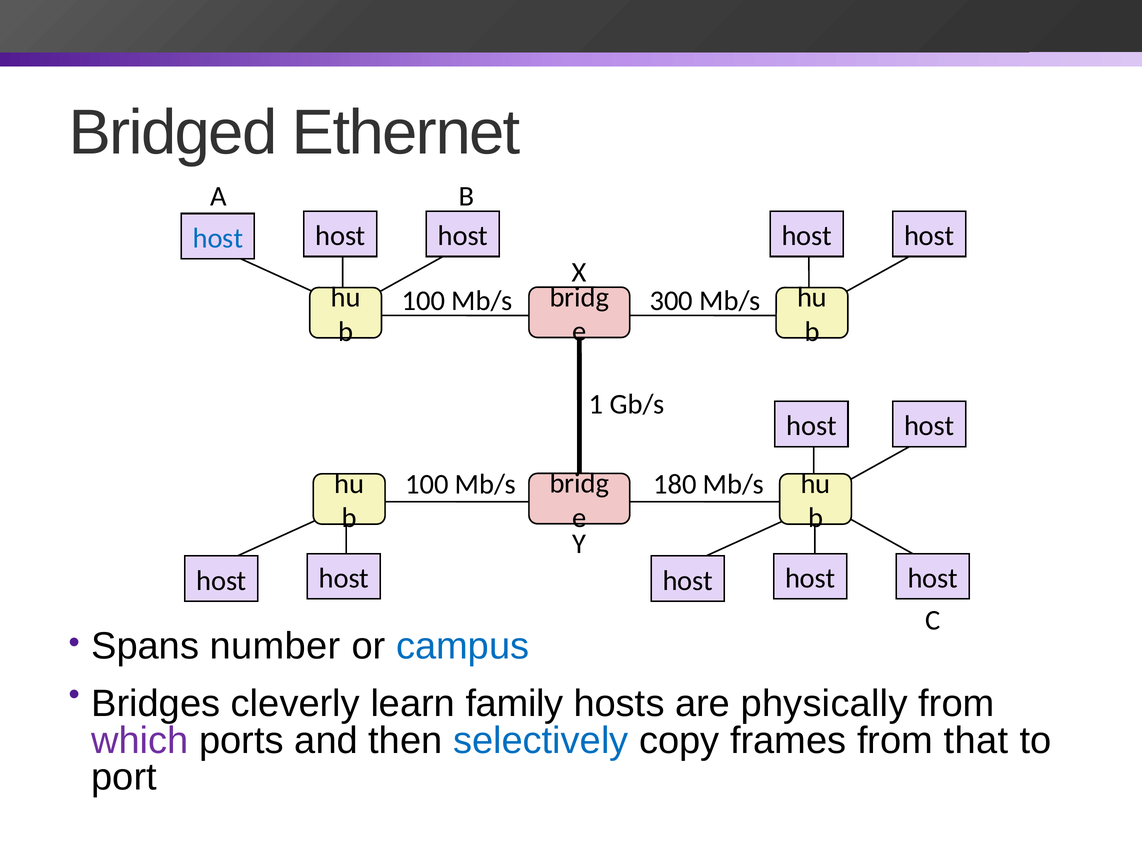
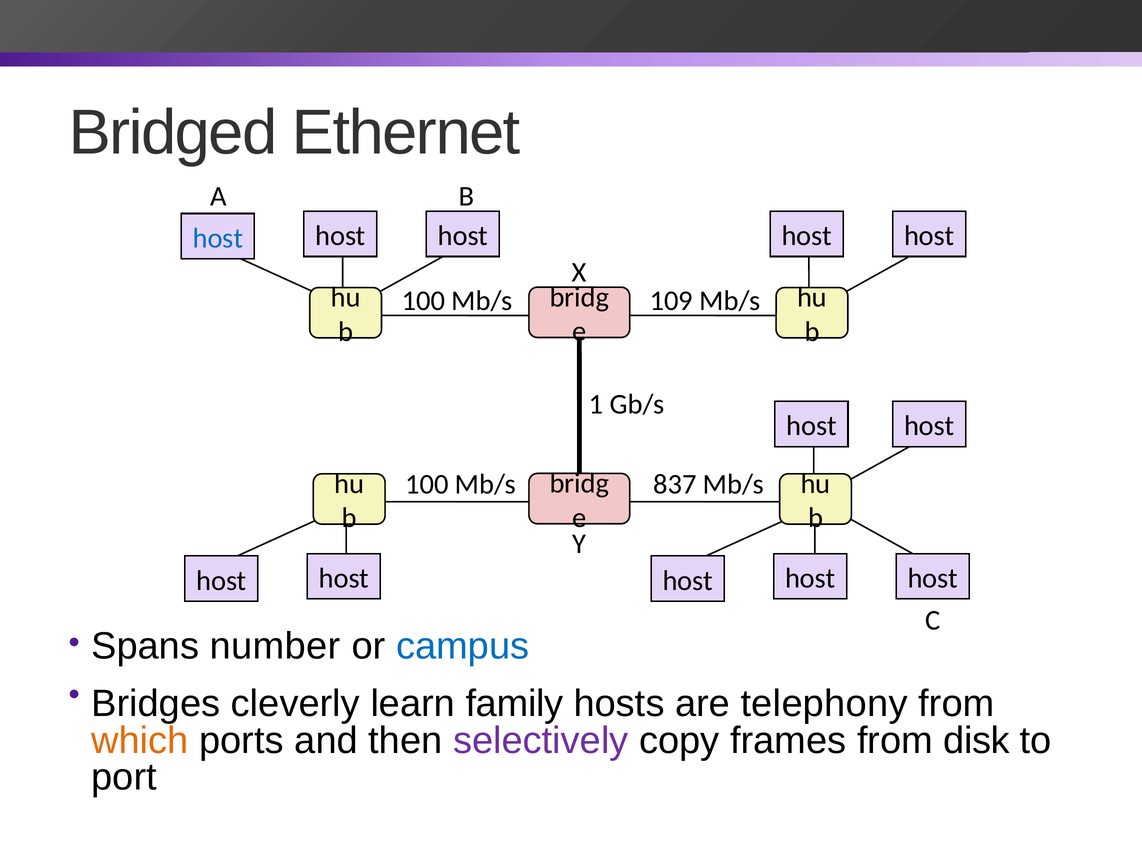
300: 300 -> 109
180: 180 -> 837
physically: physically -> telephony
which colour: purple -> orange
selectively colour: blue -> purple
that: that -> disk
